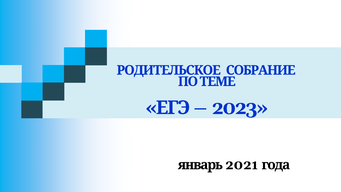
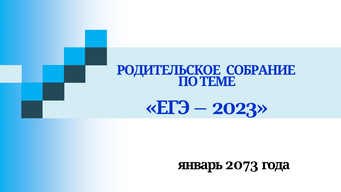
2021: 2021 -> 2073
